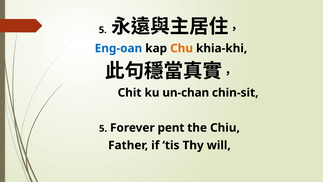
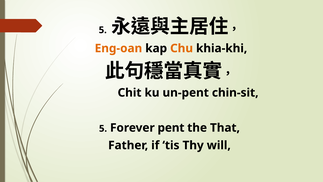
Eng-oan colour: blue -> orange
un-chan: un-chan -> un-pent
Chiu: Chiu -> That
